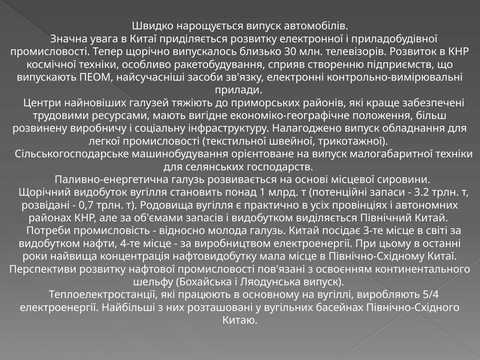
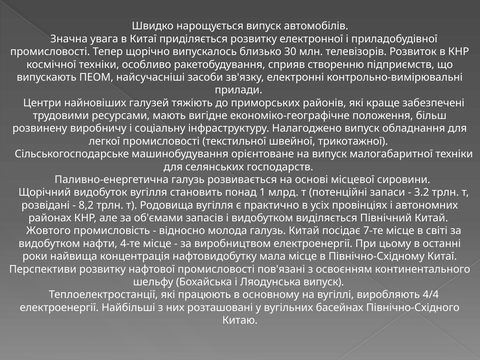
0,7: 0,7 -> 8,2
Потреби: Потреби -> Жовтого
3-те: 3-те -> 7-те
5/4: 5/4 -> 4/4
